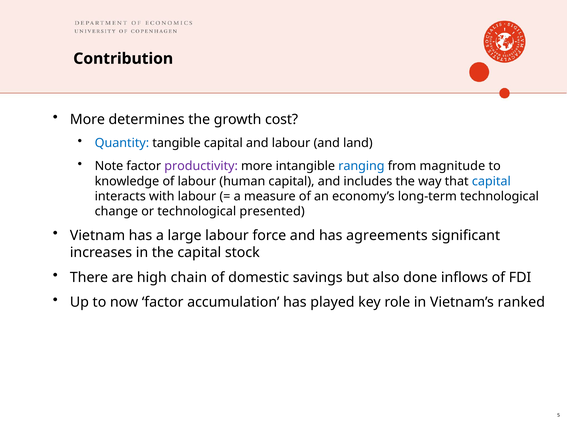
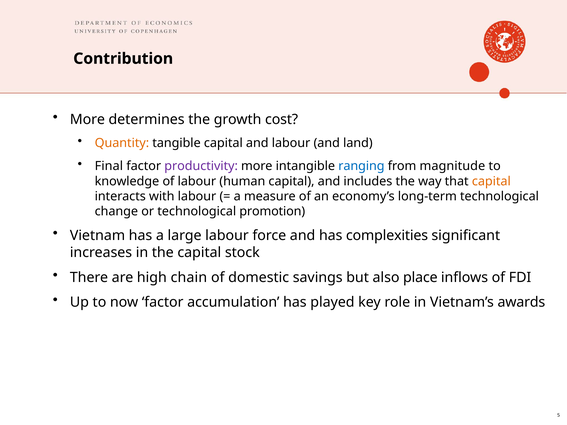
Quantity colour: blue -> orange
Note: Note -> Final
capital at (491, 181) colour: blue -> orange
presented: presented -> promotion
agreements: agreements -> complexities
done: done -> place
ranked: ranked -> awards
